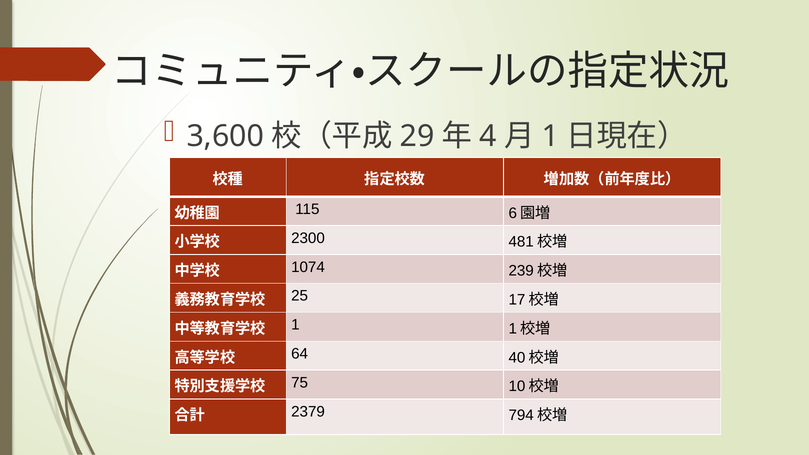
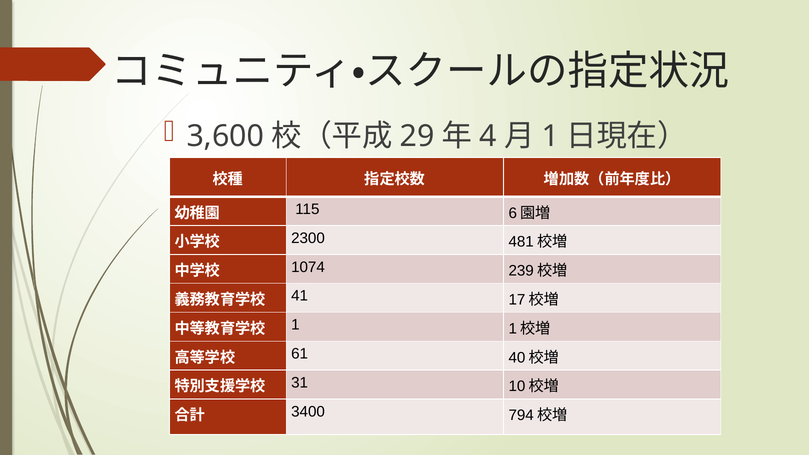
25: 25 -> 41
64: 64 -> 61
75: 75 -> 31
2379: 2379 -> 3400
